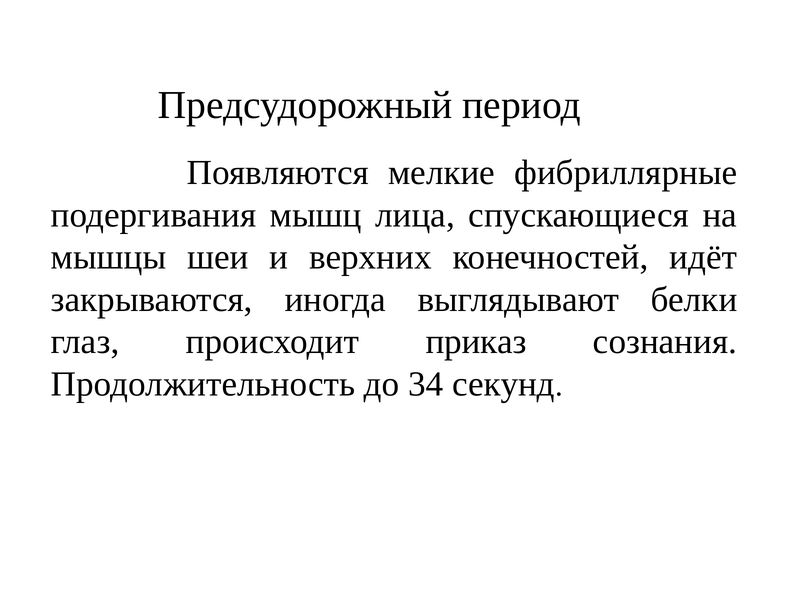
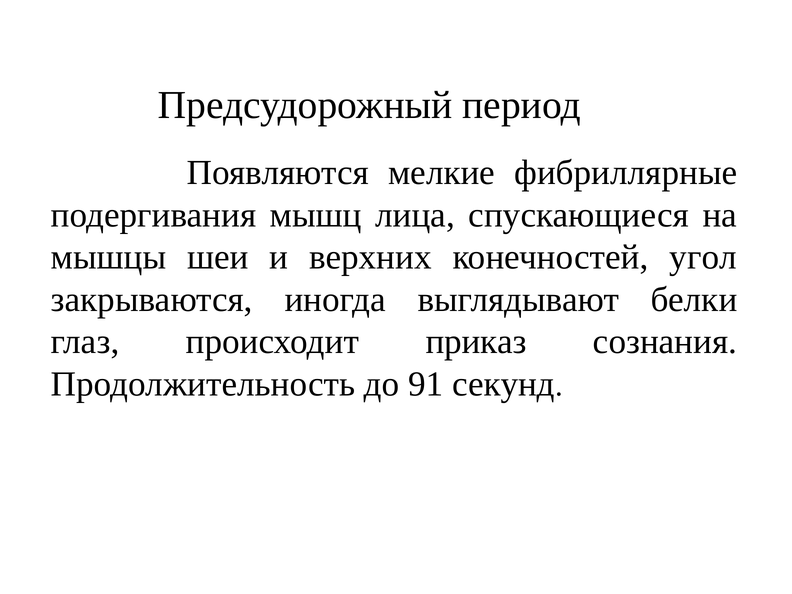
идёт: идёт -> угол
34: 34 -> 91
